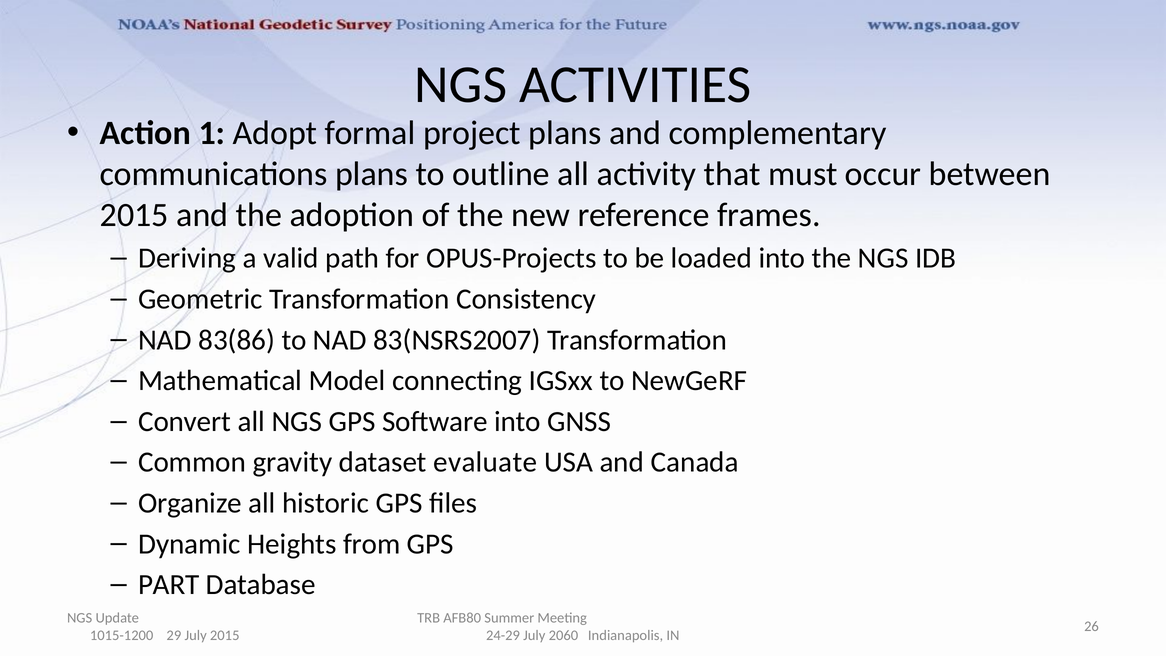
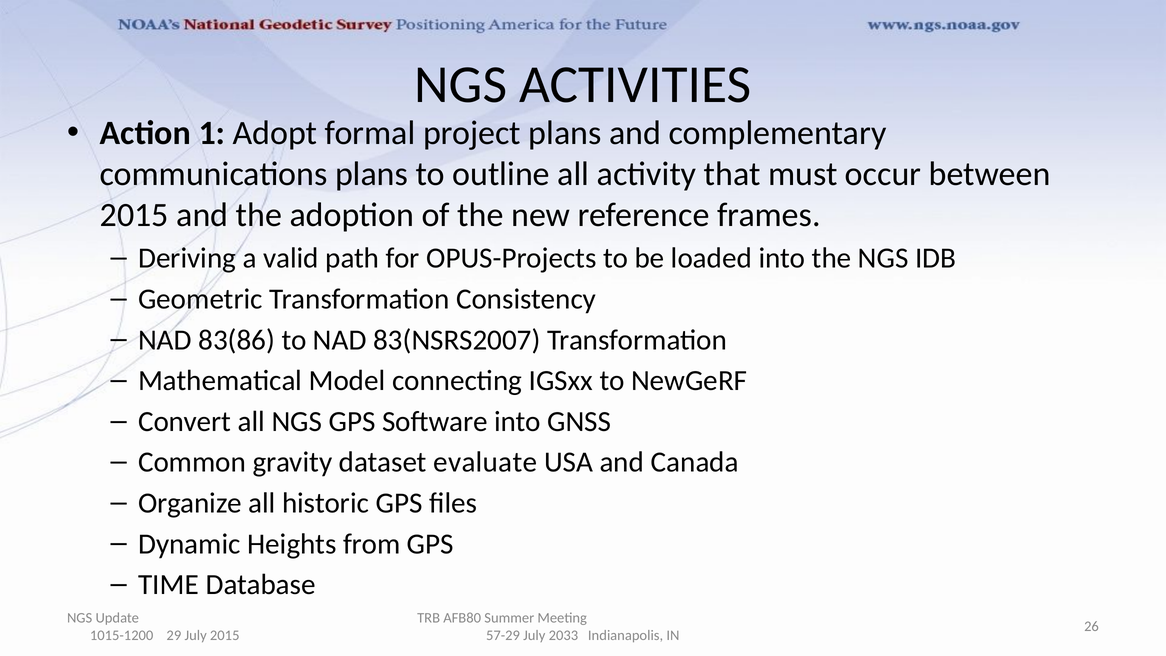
PART: PART -> TIME
24-29: 24-29 -> 57-29
2060: 2060 -> 2033
